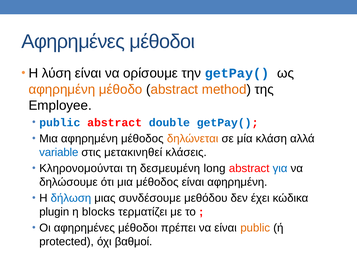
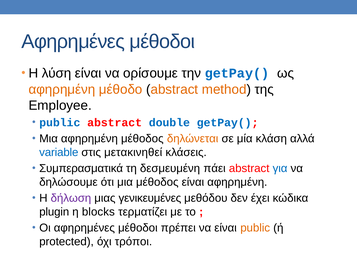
Κληρονομούνται: Κληρονομούνται -> Συμπερασματικά
long: long -> πάει
δήλωση colour: blue -> purple
συνδέσουμε: συνδέσουμε -> γενικευμένες
βαθμοί: βαθμοί -> τρόποι
